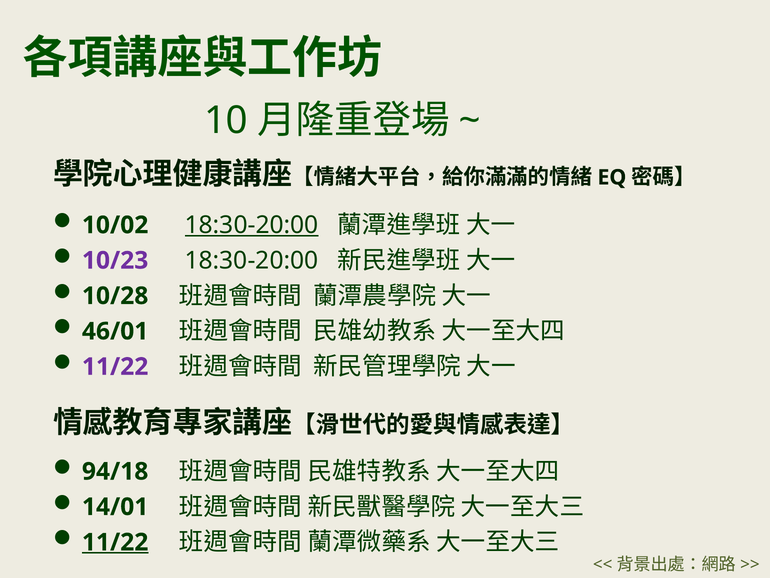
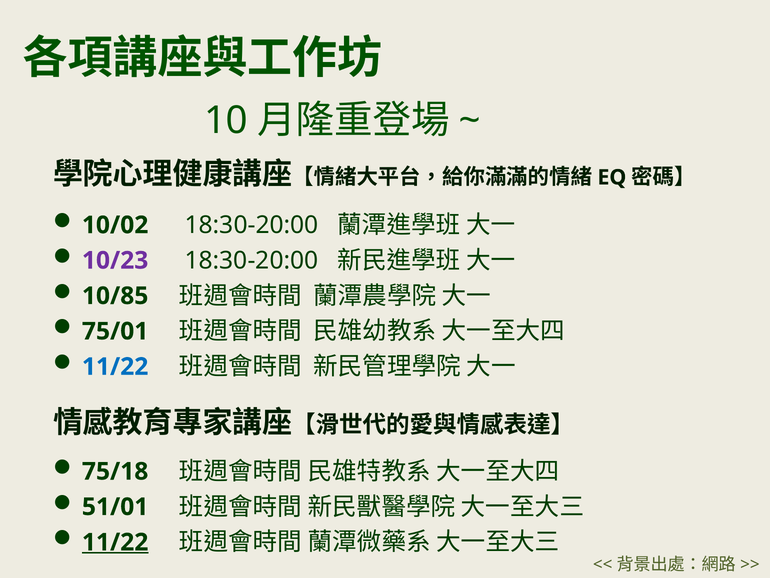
18:30-20:00 at (252, 225) underline: present -> none
10/28: 10/28 -> 10/85
46/01: 46/01 -> 75/01
11/22 at (115, 366) colour: purple -> blue
94/18: 94/18 -> 75/18
14/01: 14/01 -> 51/01
